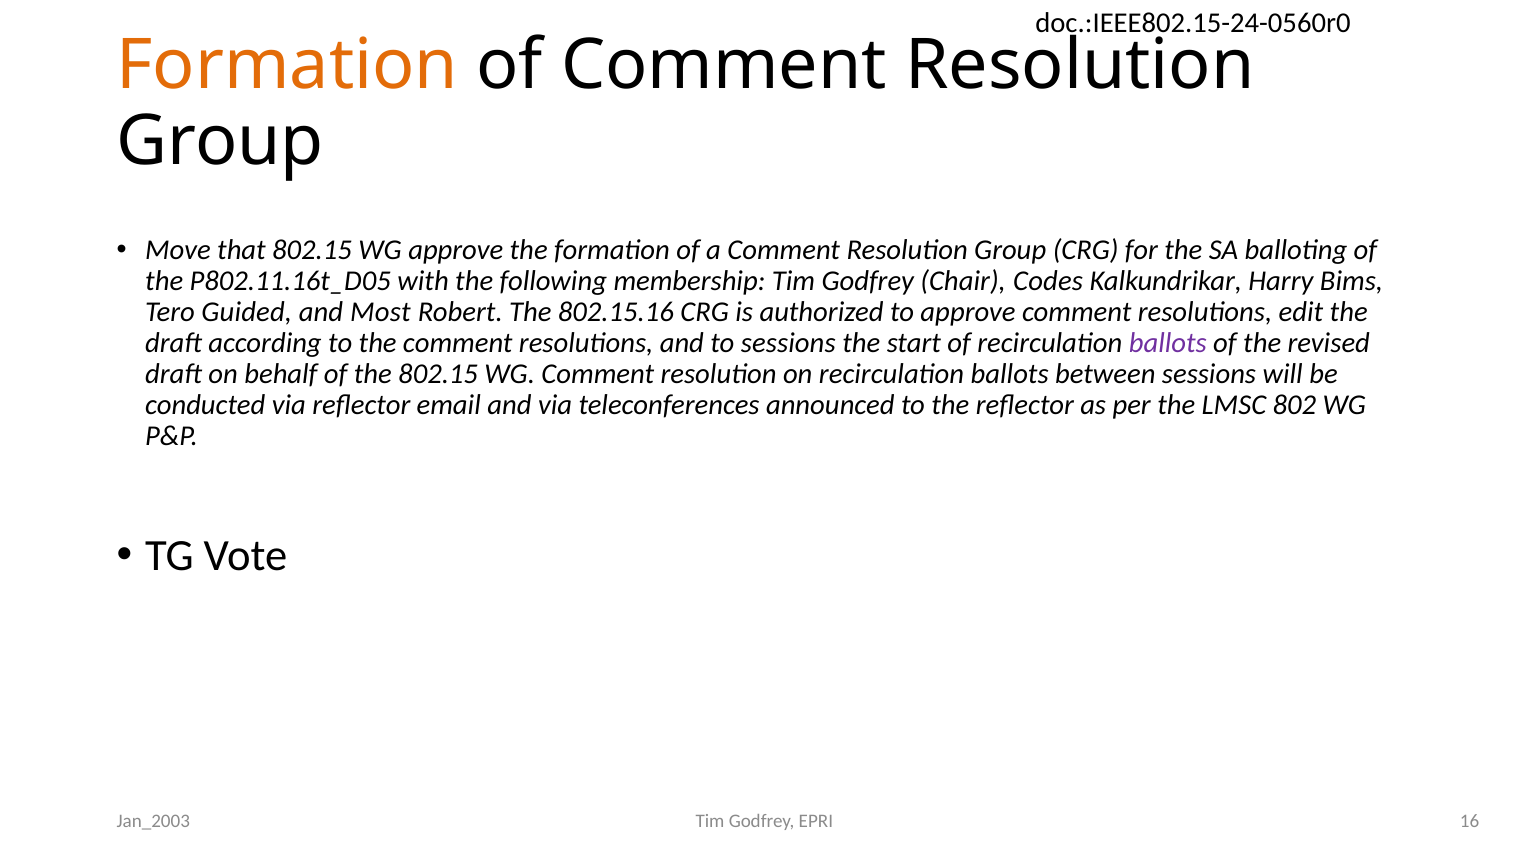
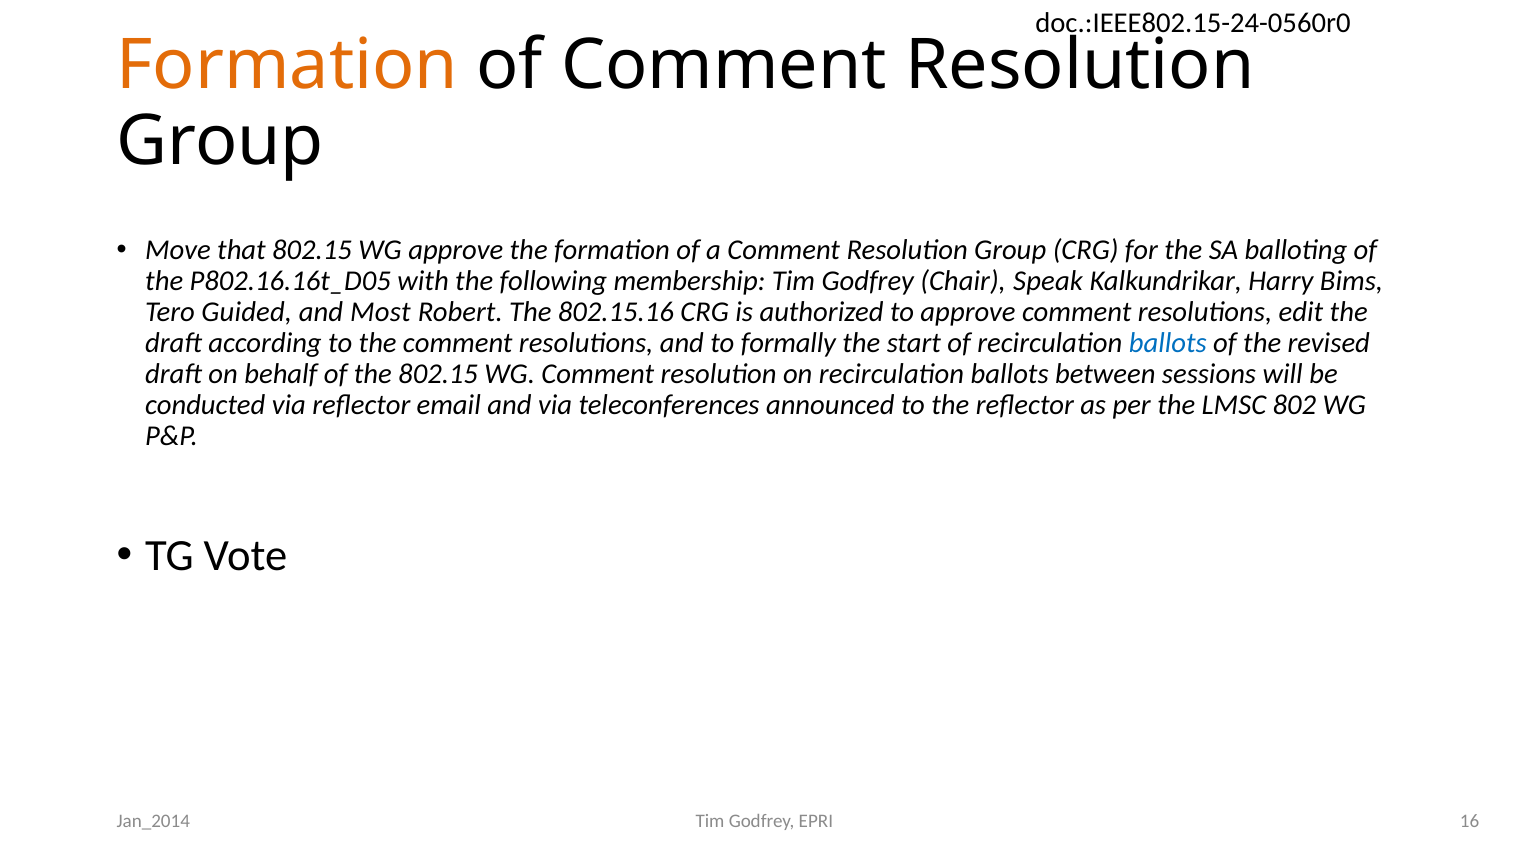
P802.11.16t_D05: P802.11.16t_D05 -> P802.16.16t_D05
Codes: Codes -> Speak
to sessions: sessions -> formally
ballots at (1168, 343) colour: purple -> blue
Jan_2003: Jan_2003 -> Jan_2014
